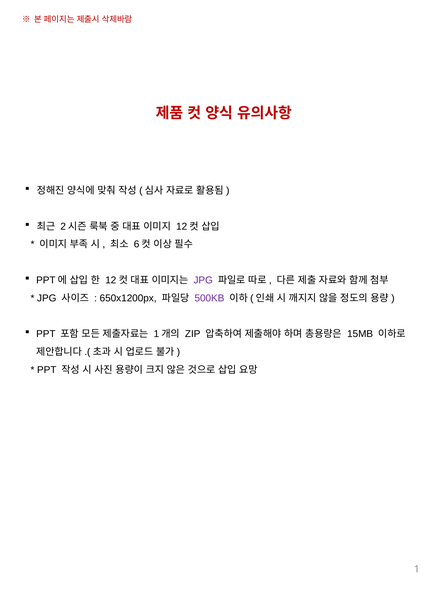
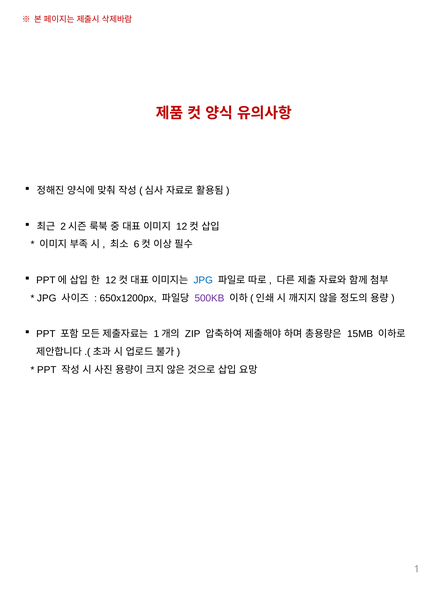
JPG at (203, 280) colour: purple -> blue
